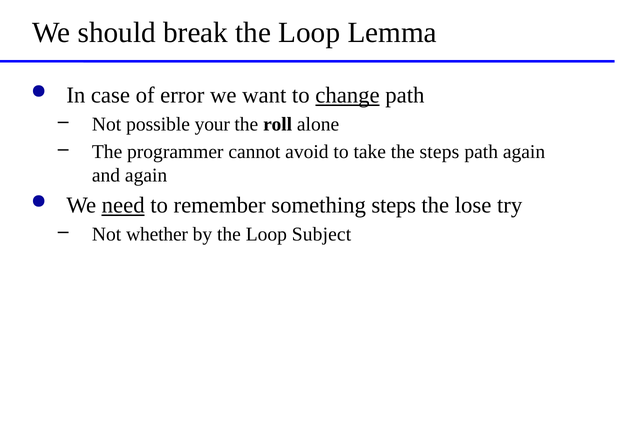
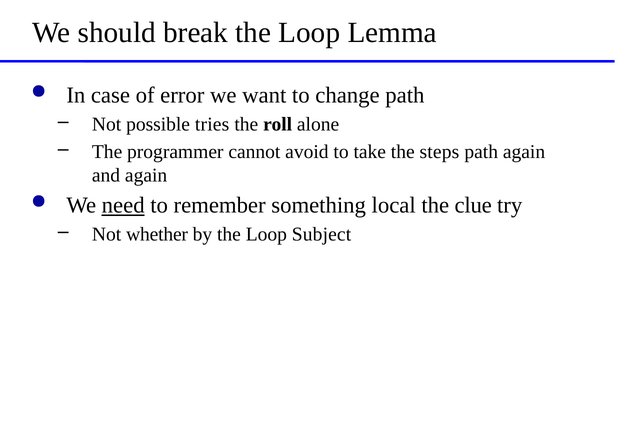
change underline: present -> none
your: your -> tries
something steps: steps -> local
lose: lose -> clue
